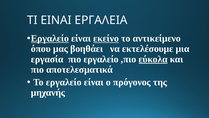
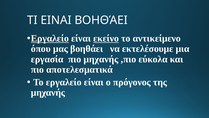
ΕΙΝΑΙ ΕΡΓΑΛΕΙΑ: ΕΡΓΑΛΕΙΑ -> ΒΟΗΘΆΕΙ
πιο εργαλείο: εργαλείο -> μηχανής
εύκολα underline: present -> none
